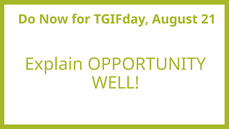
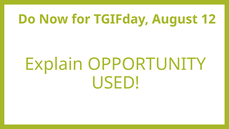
21: 21 -> 12
WELL: WELL -> USED
